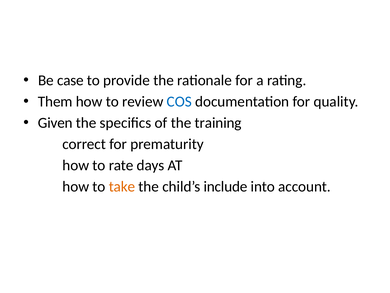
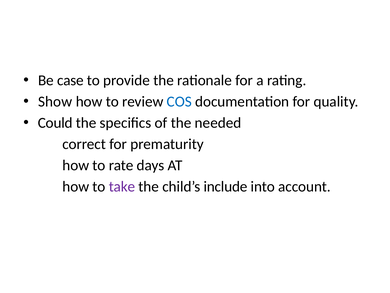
Them: Them -> Show
Given: Given -> Could
training: training -> needed
take colour: orange -> purple
